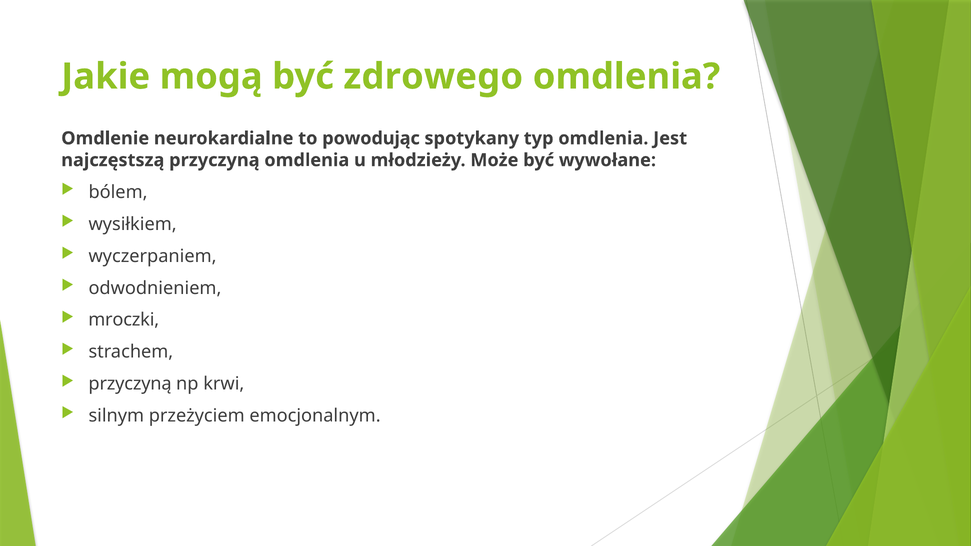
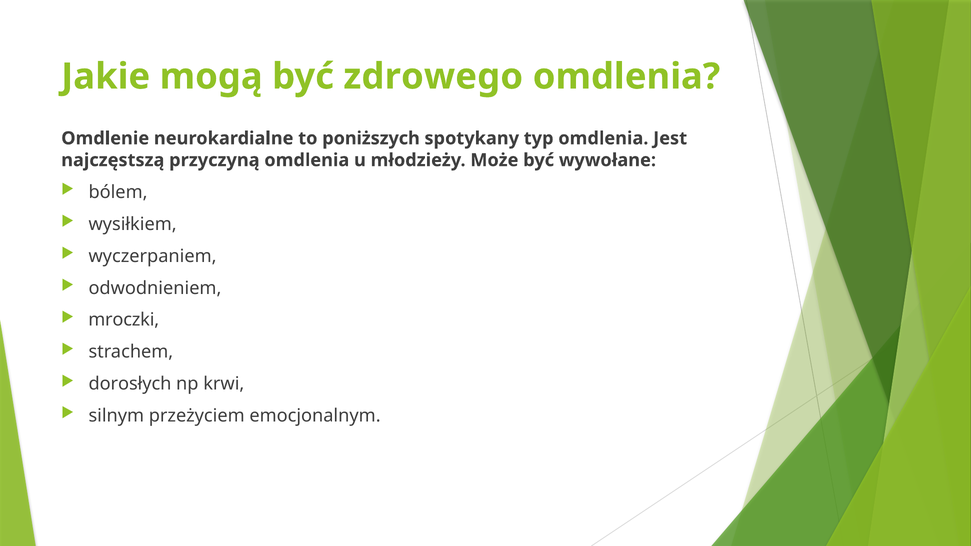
powodując: powodując -> poniższych
przyczyną at (130, 384): przyczyną -> dorosłych
